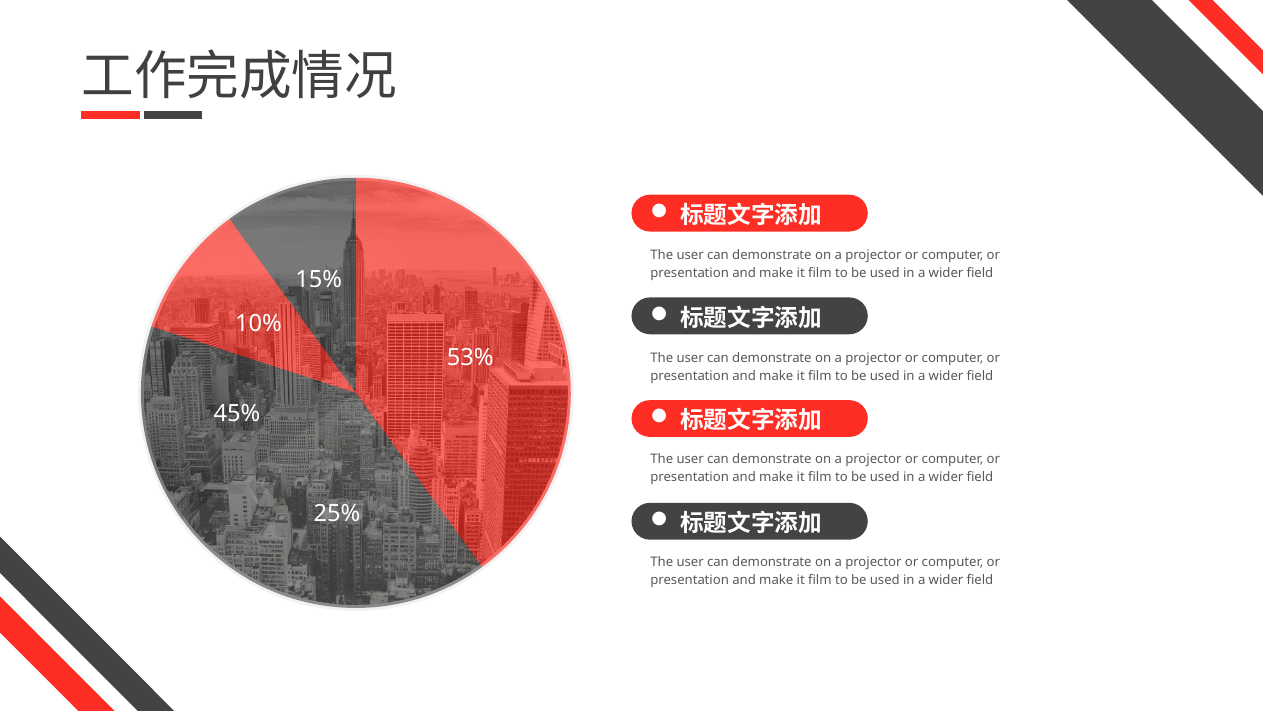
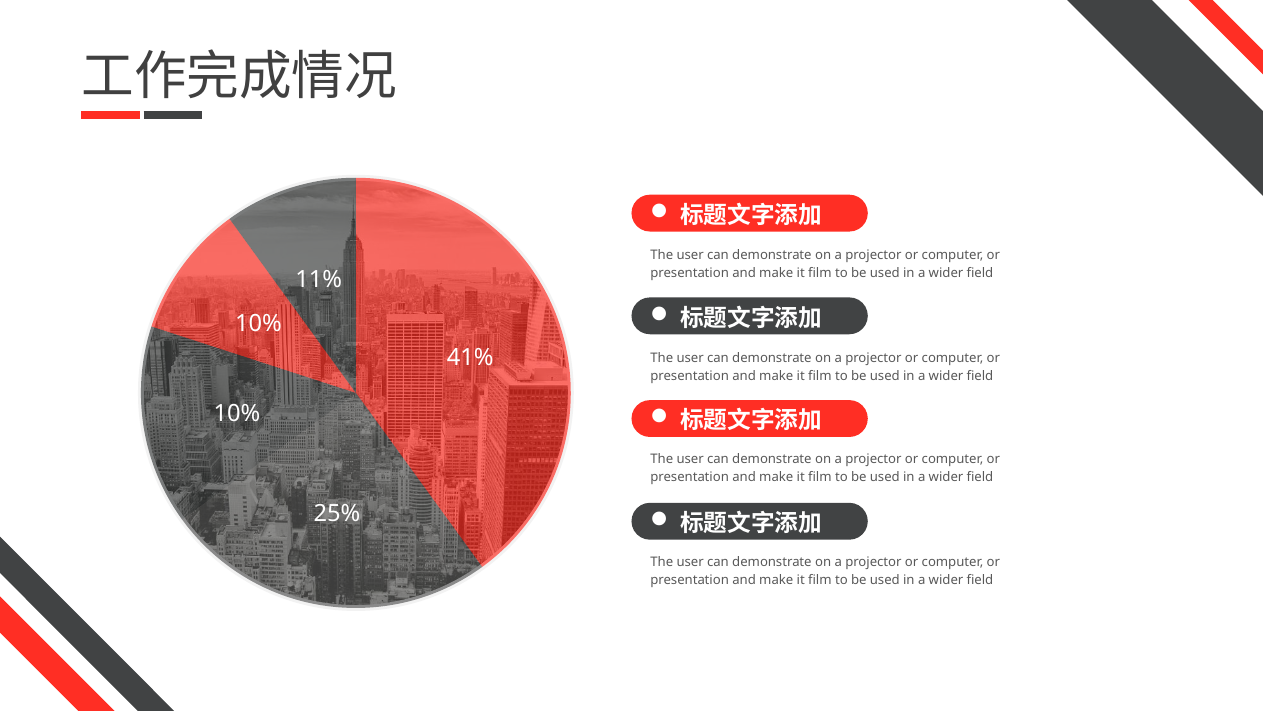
15%: 15% -> 11%
53%: 53% -> 41%
45% at (237, 413): 45% -> 10%
